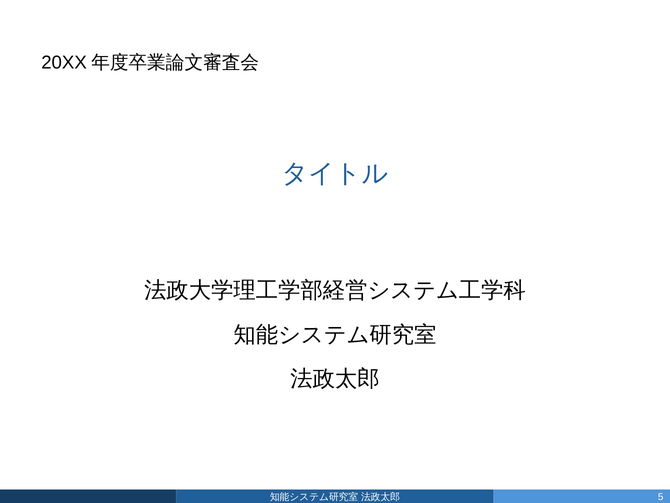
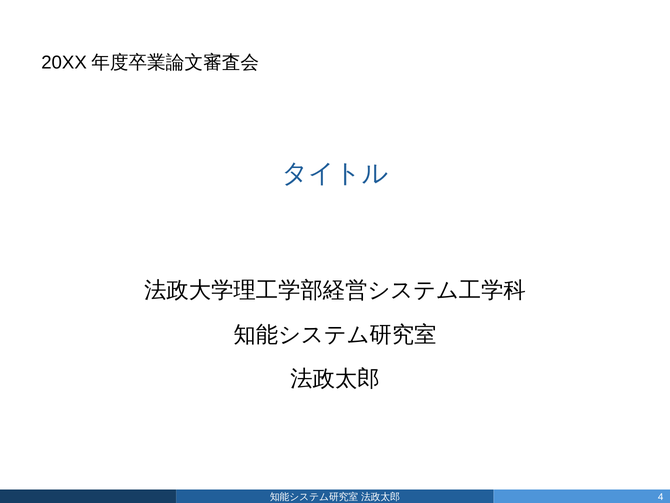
5: 5 -> 4
